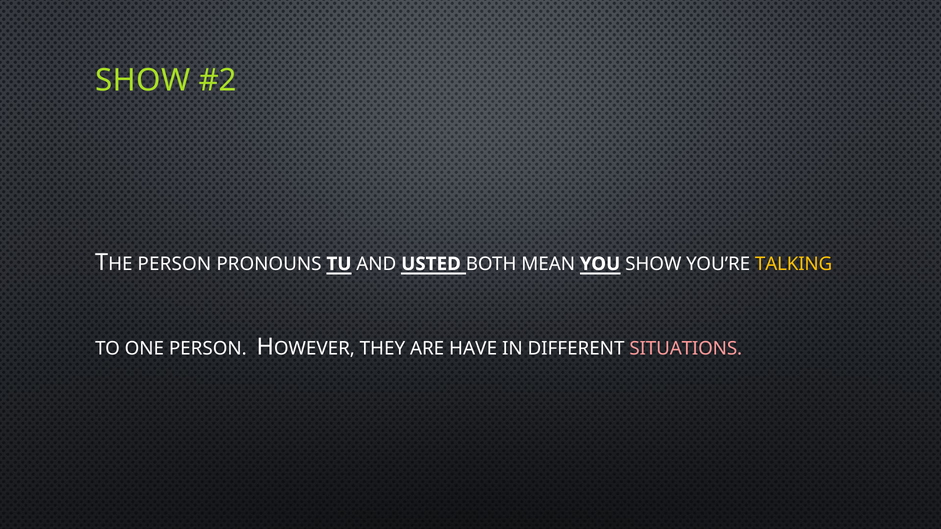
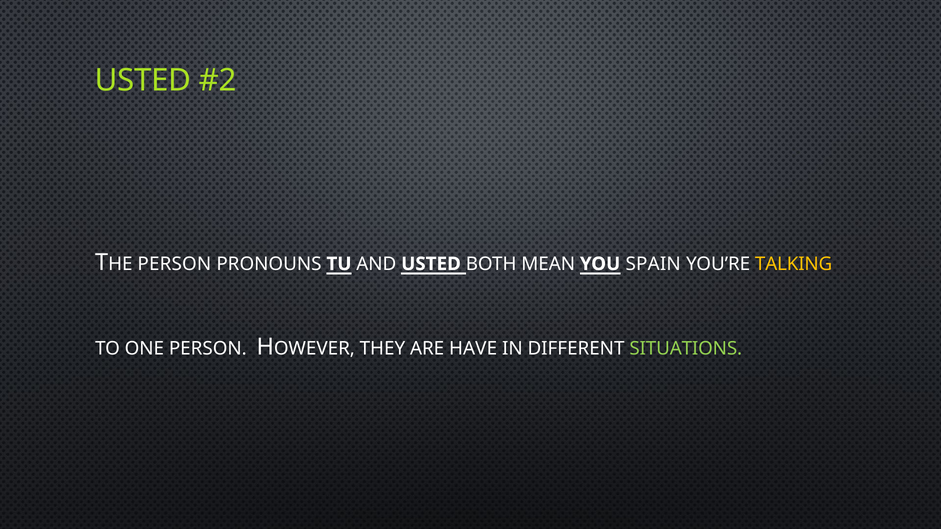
SHOW at (143, 81): SHOW -> USTED
YOU SHOW: SHOW -> SPAIN
SITUATIONS colour: pink -> light green
